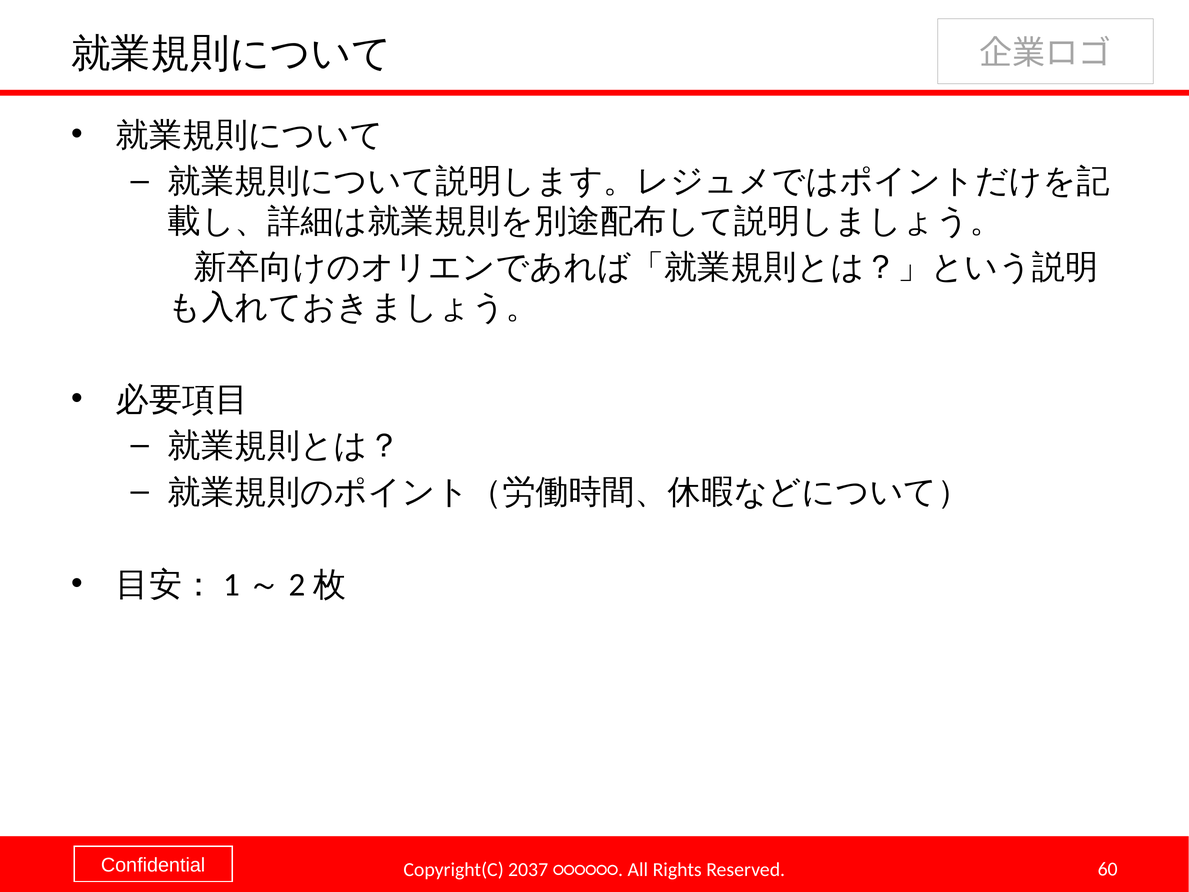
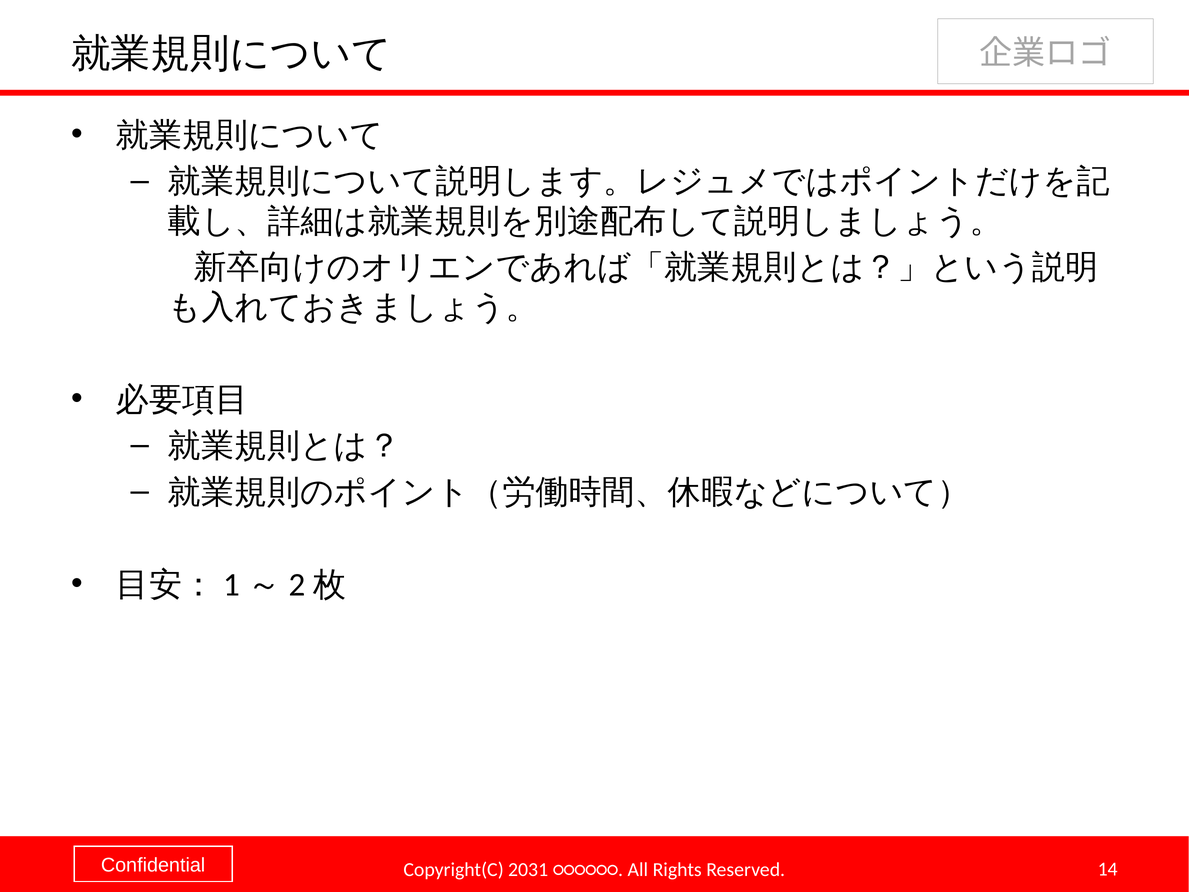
2037: 2037 -> 2031
60: 60 -> 14
